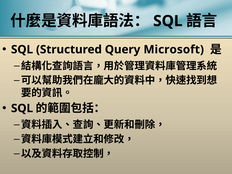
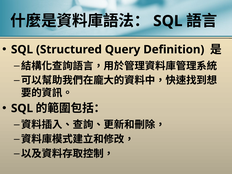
Microsoft: Microsoft -> Definition
